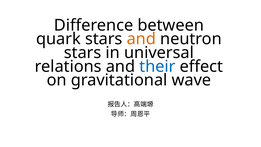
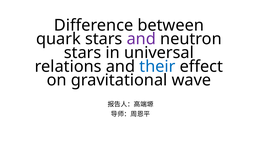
and at (141, 39) colour: orange -> purple
